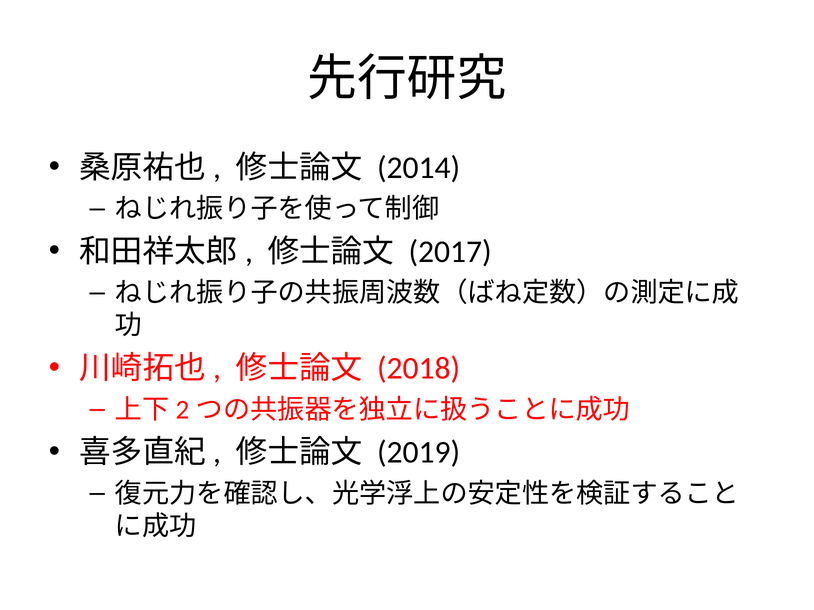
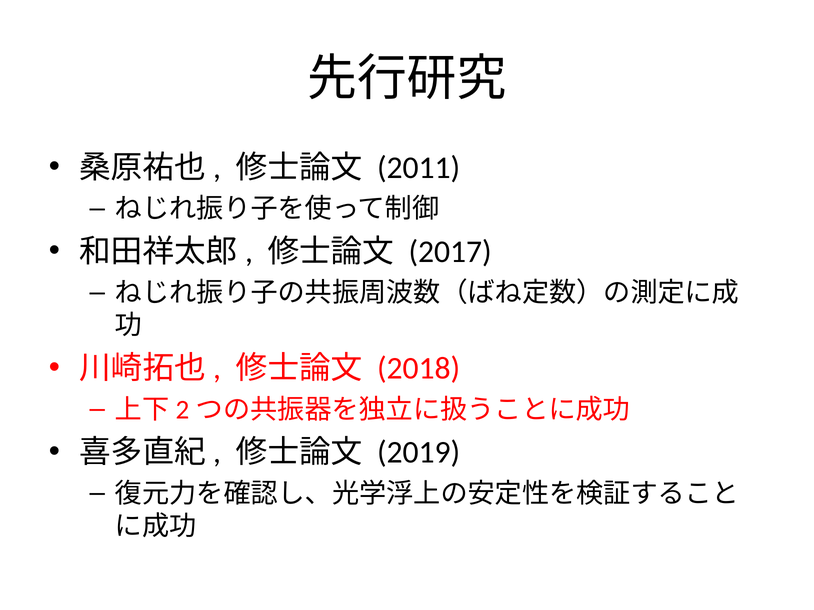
2014: 2014 -> 2011
